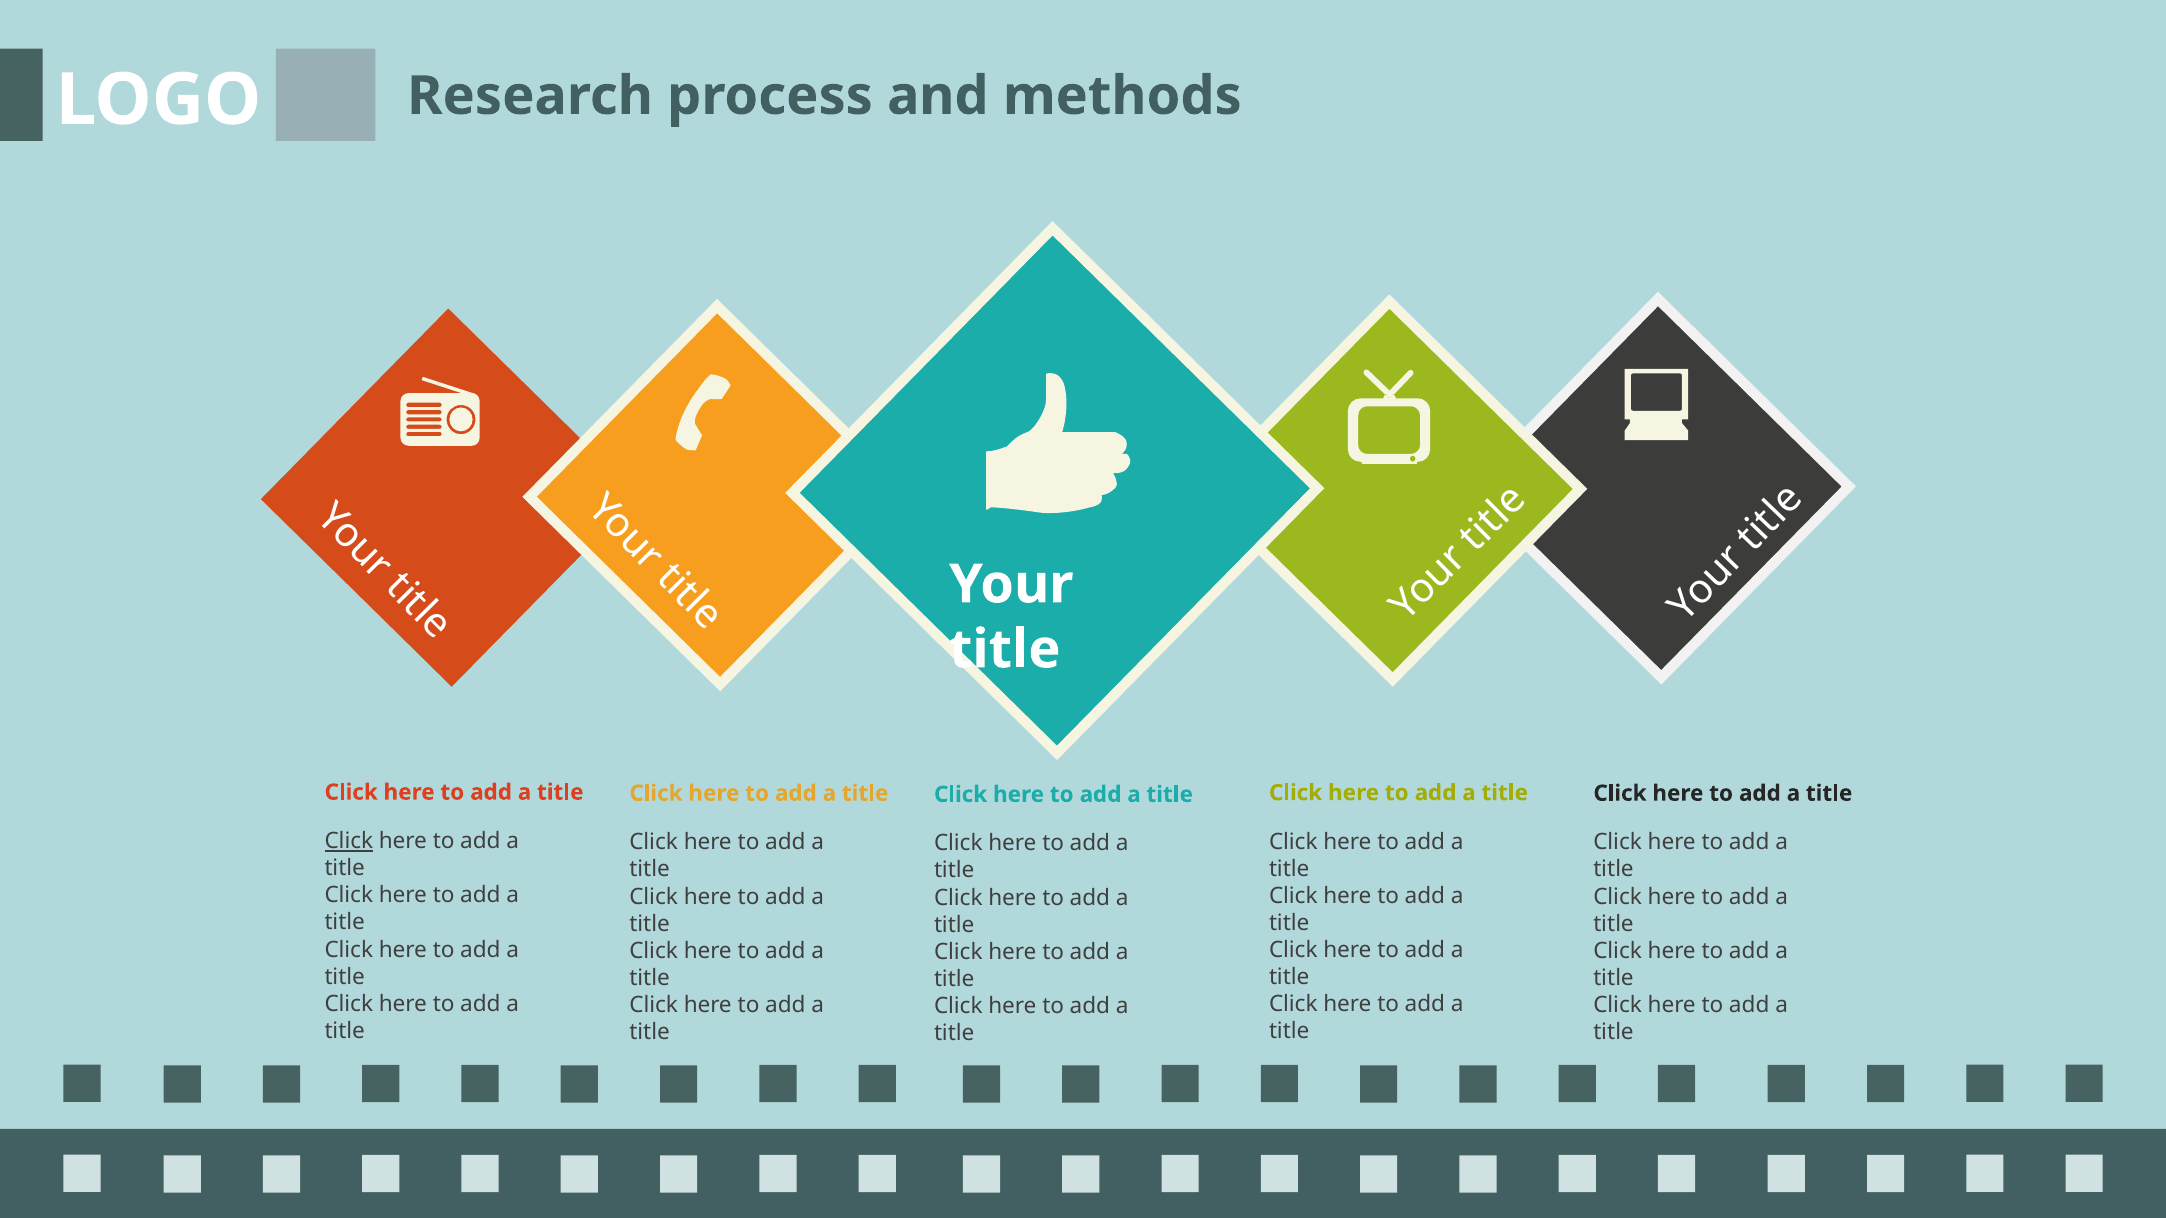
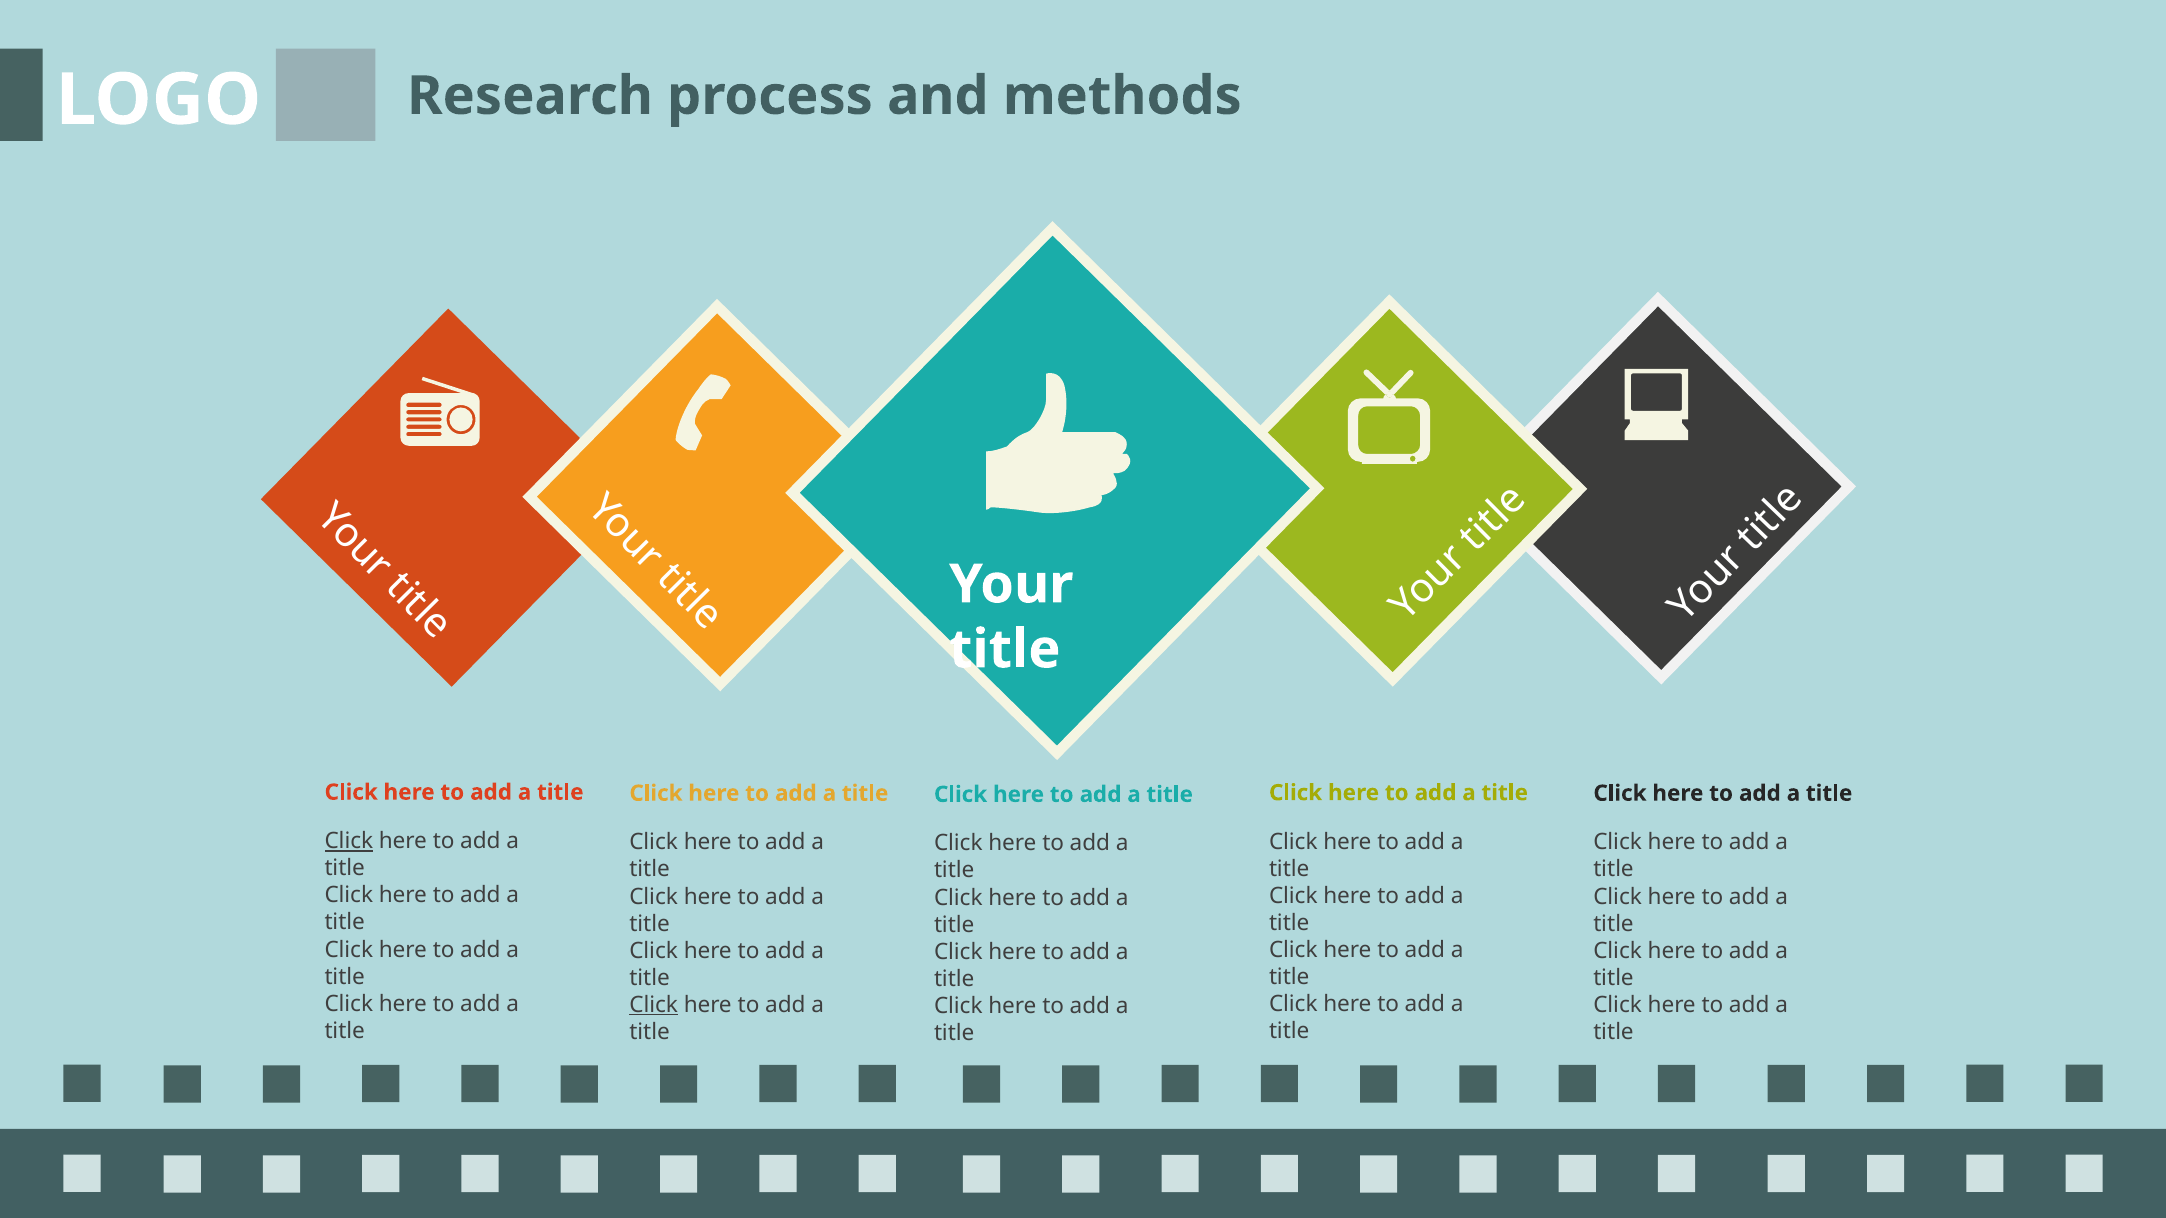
Click at (654, 1005) underline: none -> present
